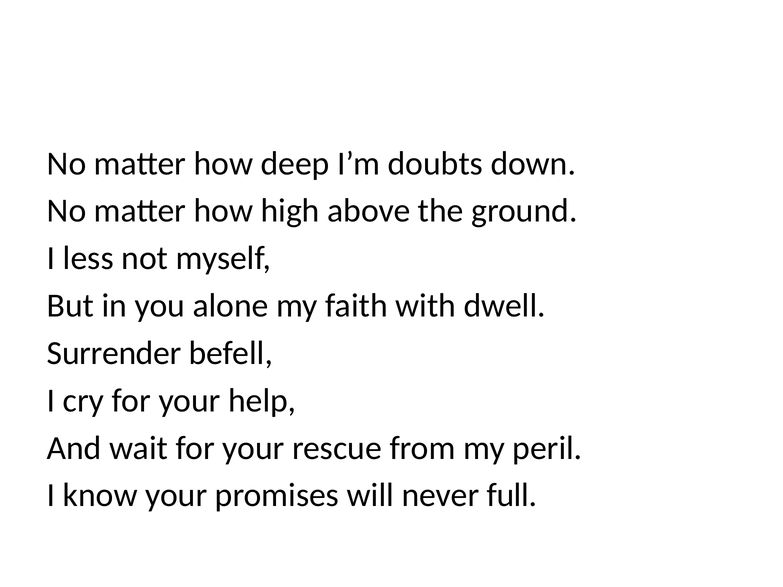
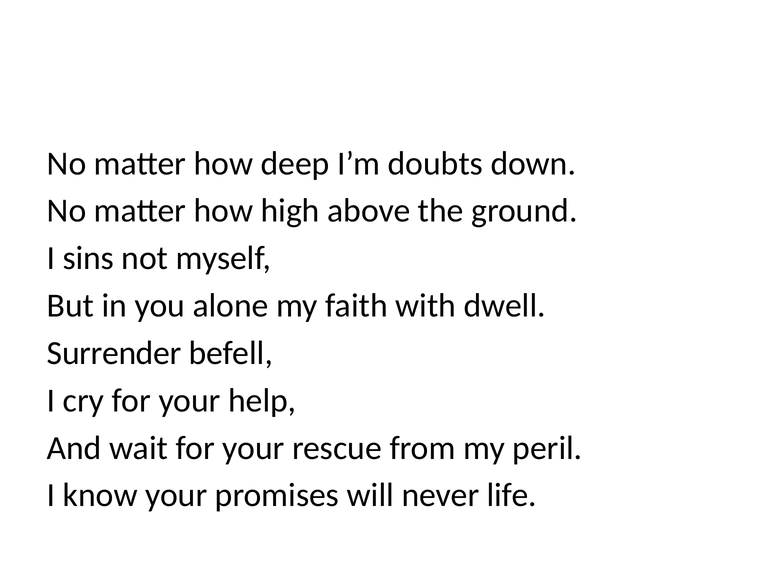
less: less -> sins
full: full -> life
